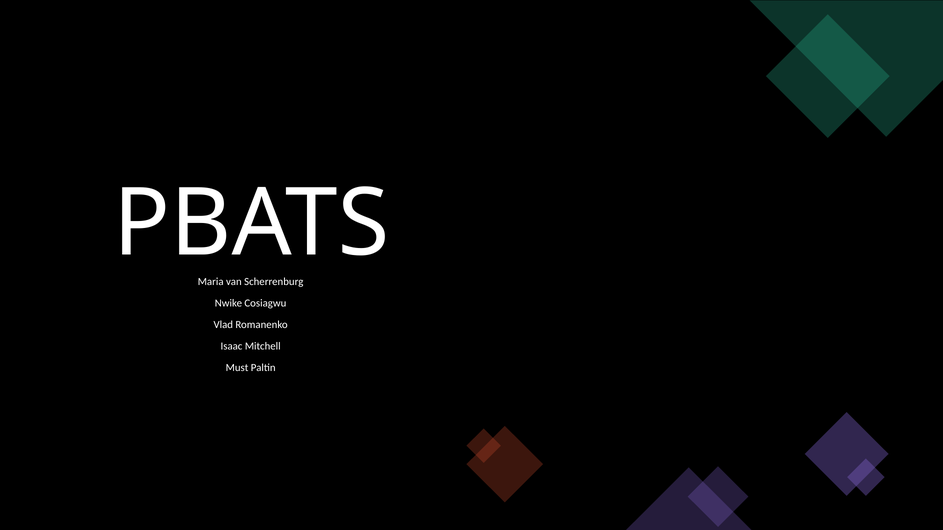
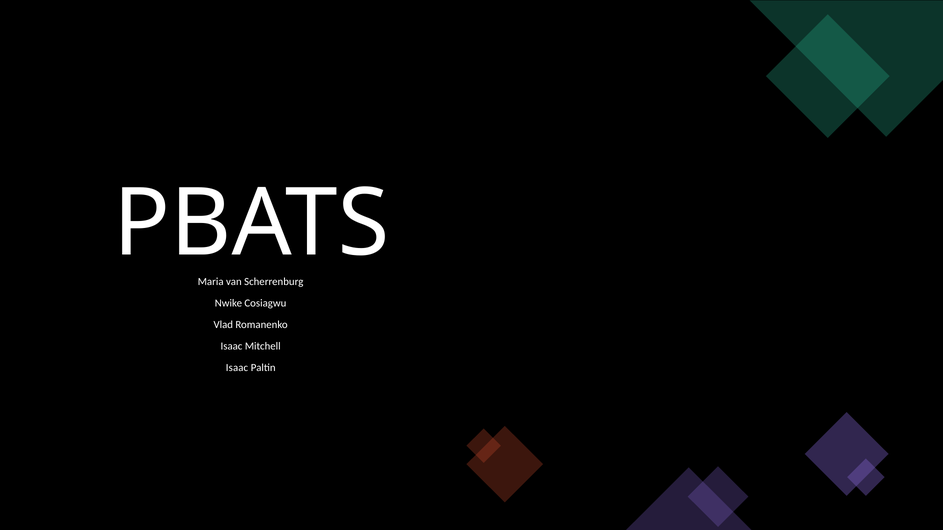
Must at (237, 368): Must -> Isaac
